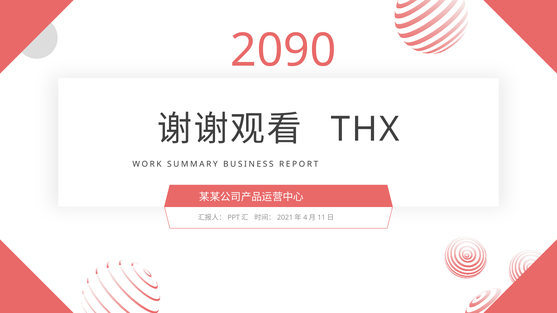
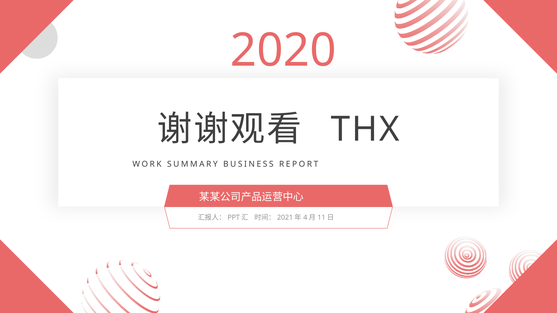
2090: 2090 -> 2020
